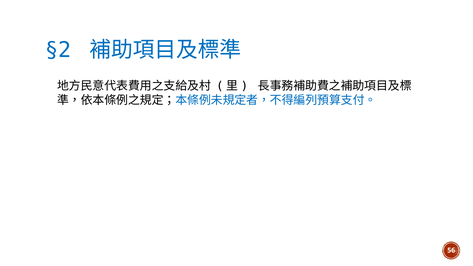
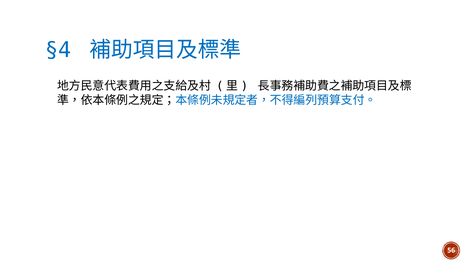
§2: §2 -> §4
